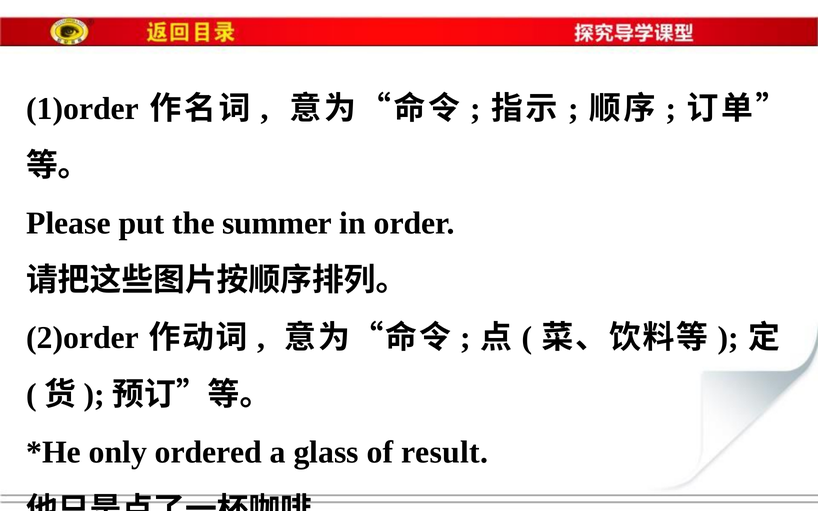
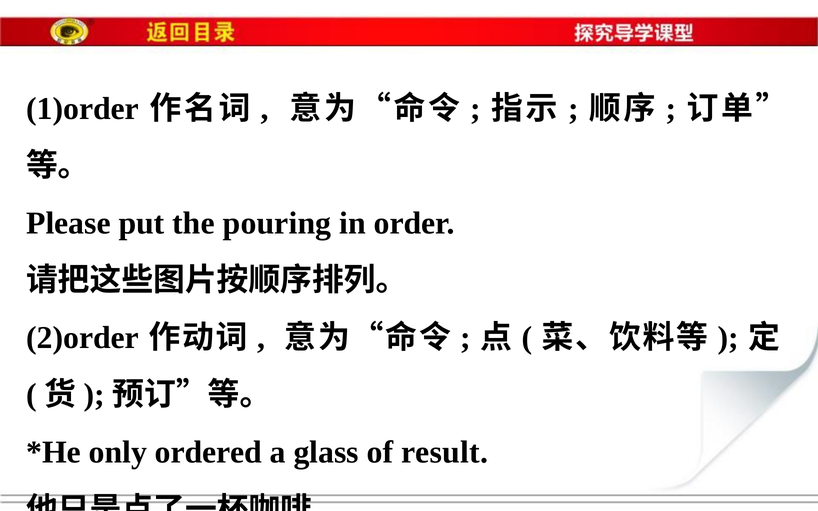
summer: summer -> pouring
